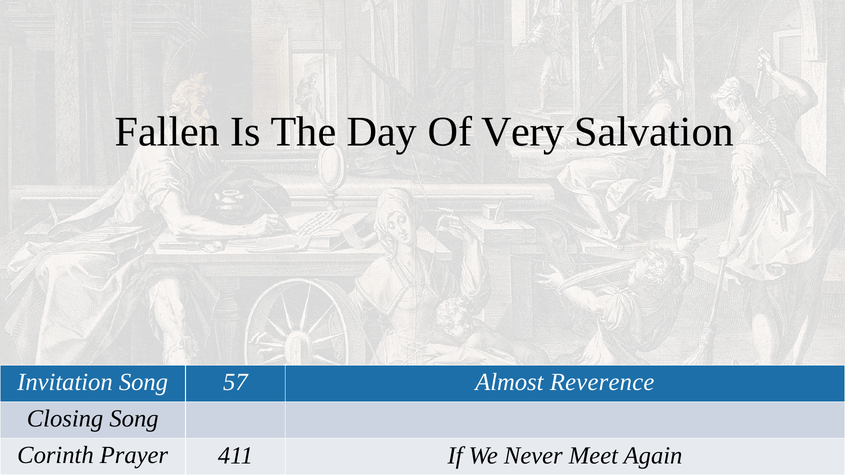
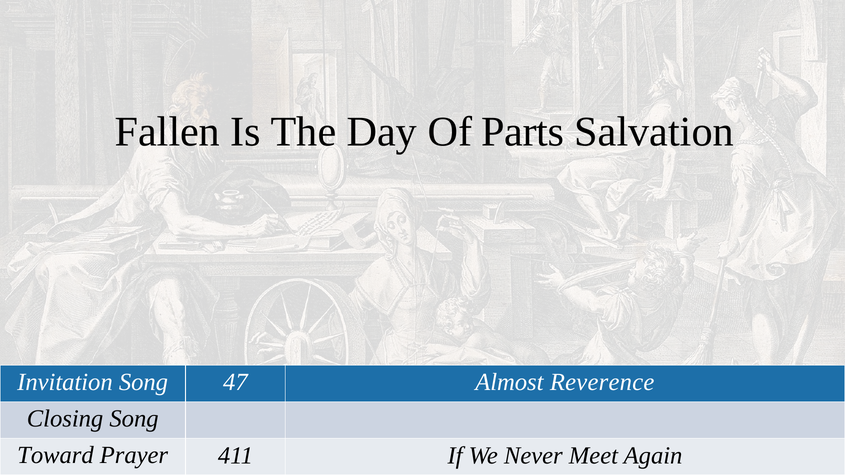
Very: Very -> Parts
57: 57 -> 47
Corinth: Corinth -> Toward
